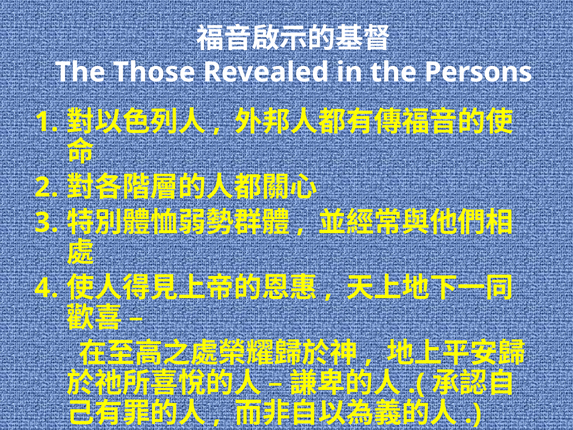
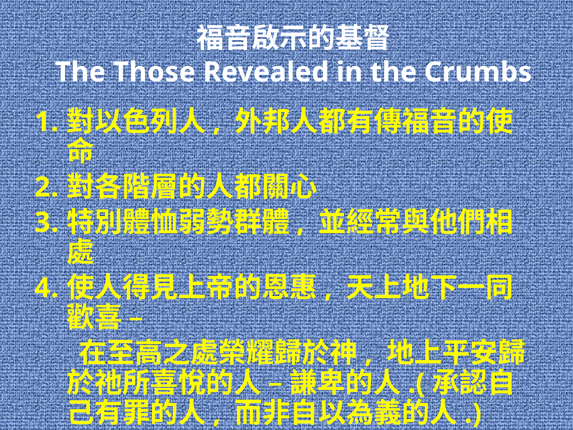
Persons: Persons -> Crumbs
